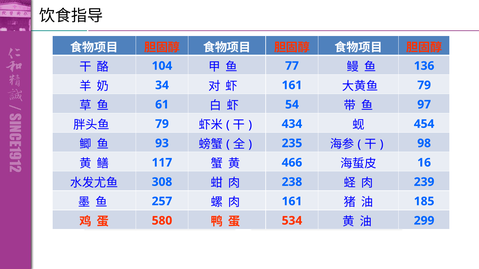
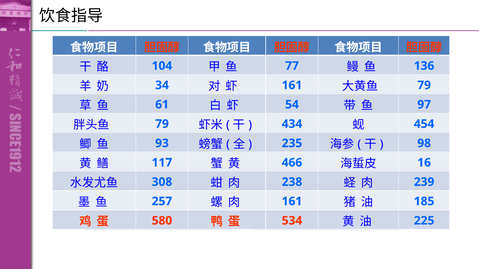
299: 299 -> 225
